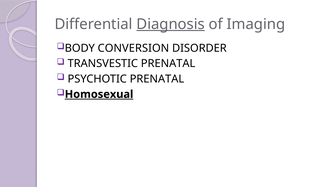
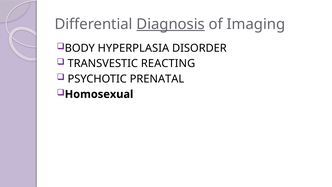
CONVERSION: CONVERSION -> HYPERPLASIA
TRANSVESTIC PRENATAL: PRENATAL -> REACTING
Homosexual underline: present -> none
